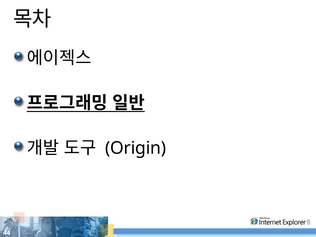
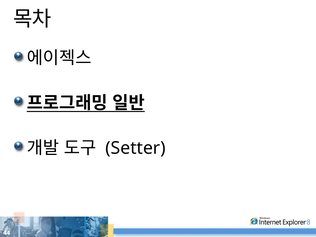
Origin: Origin -> Setter
